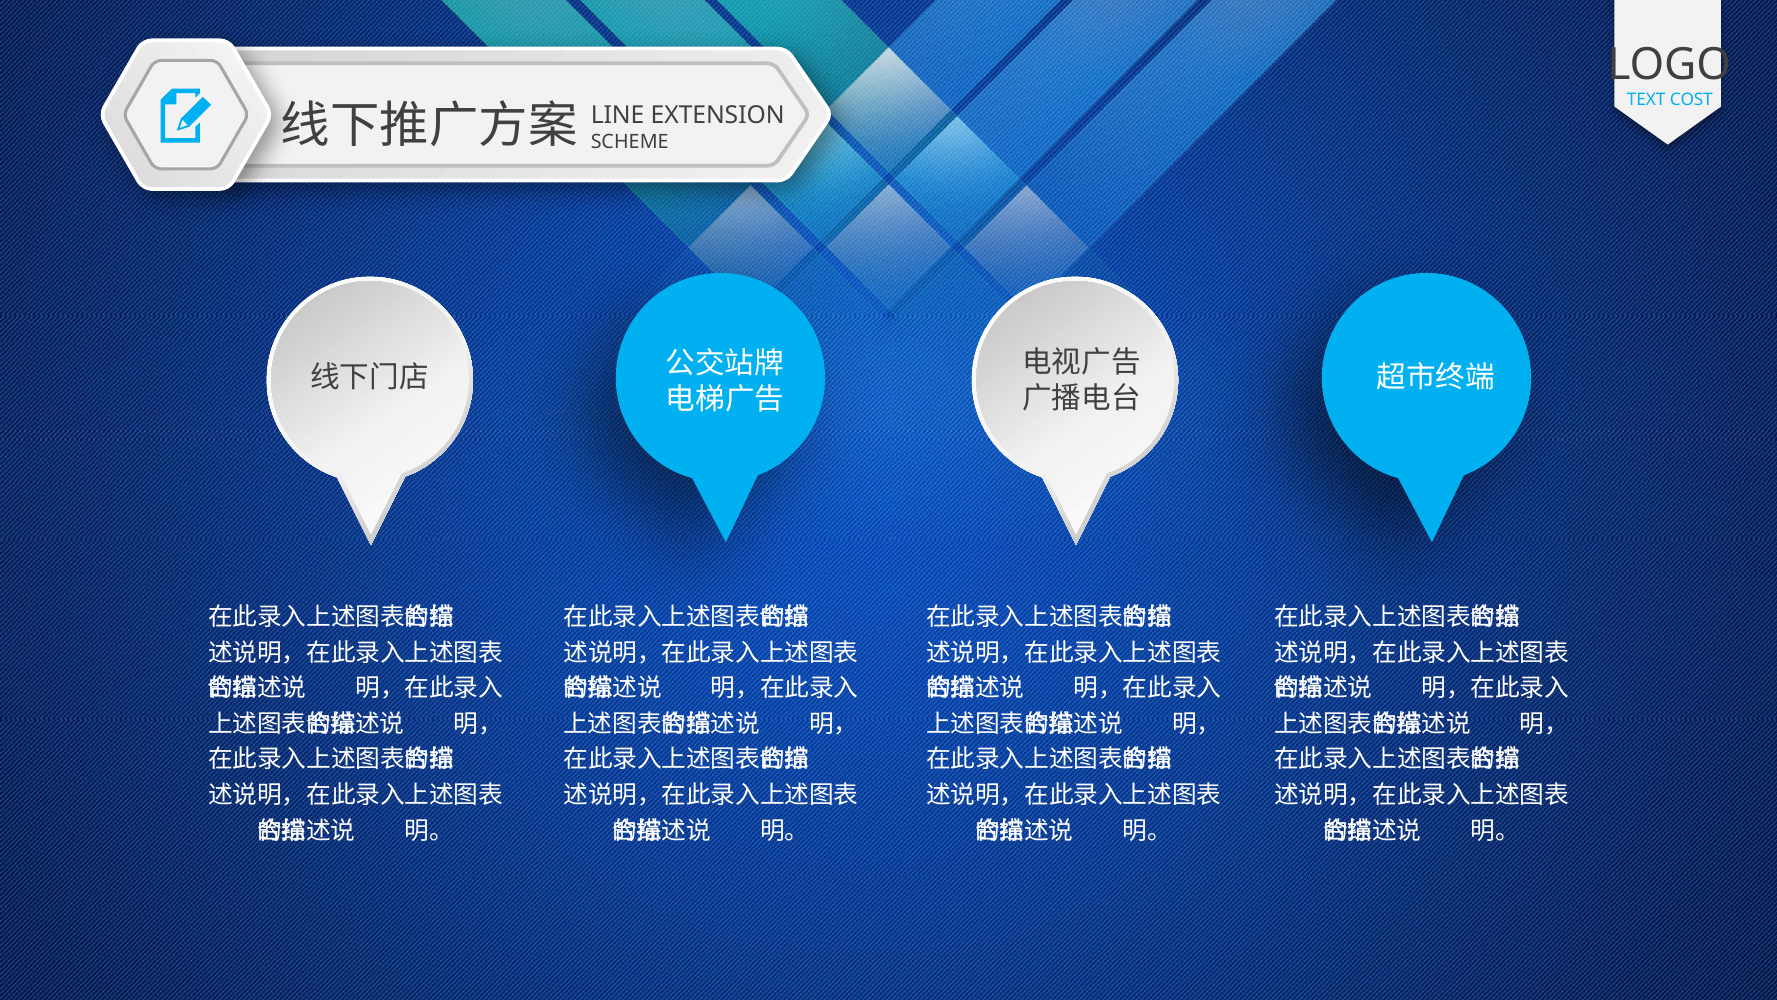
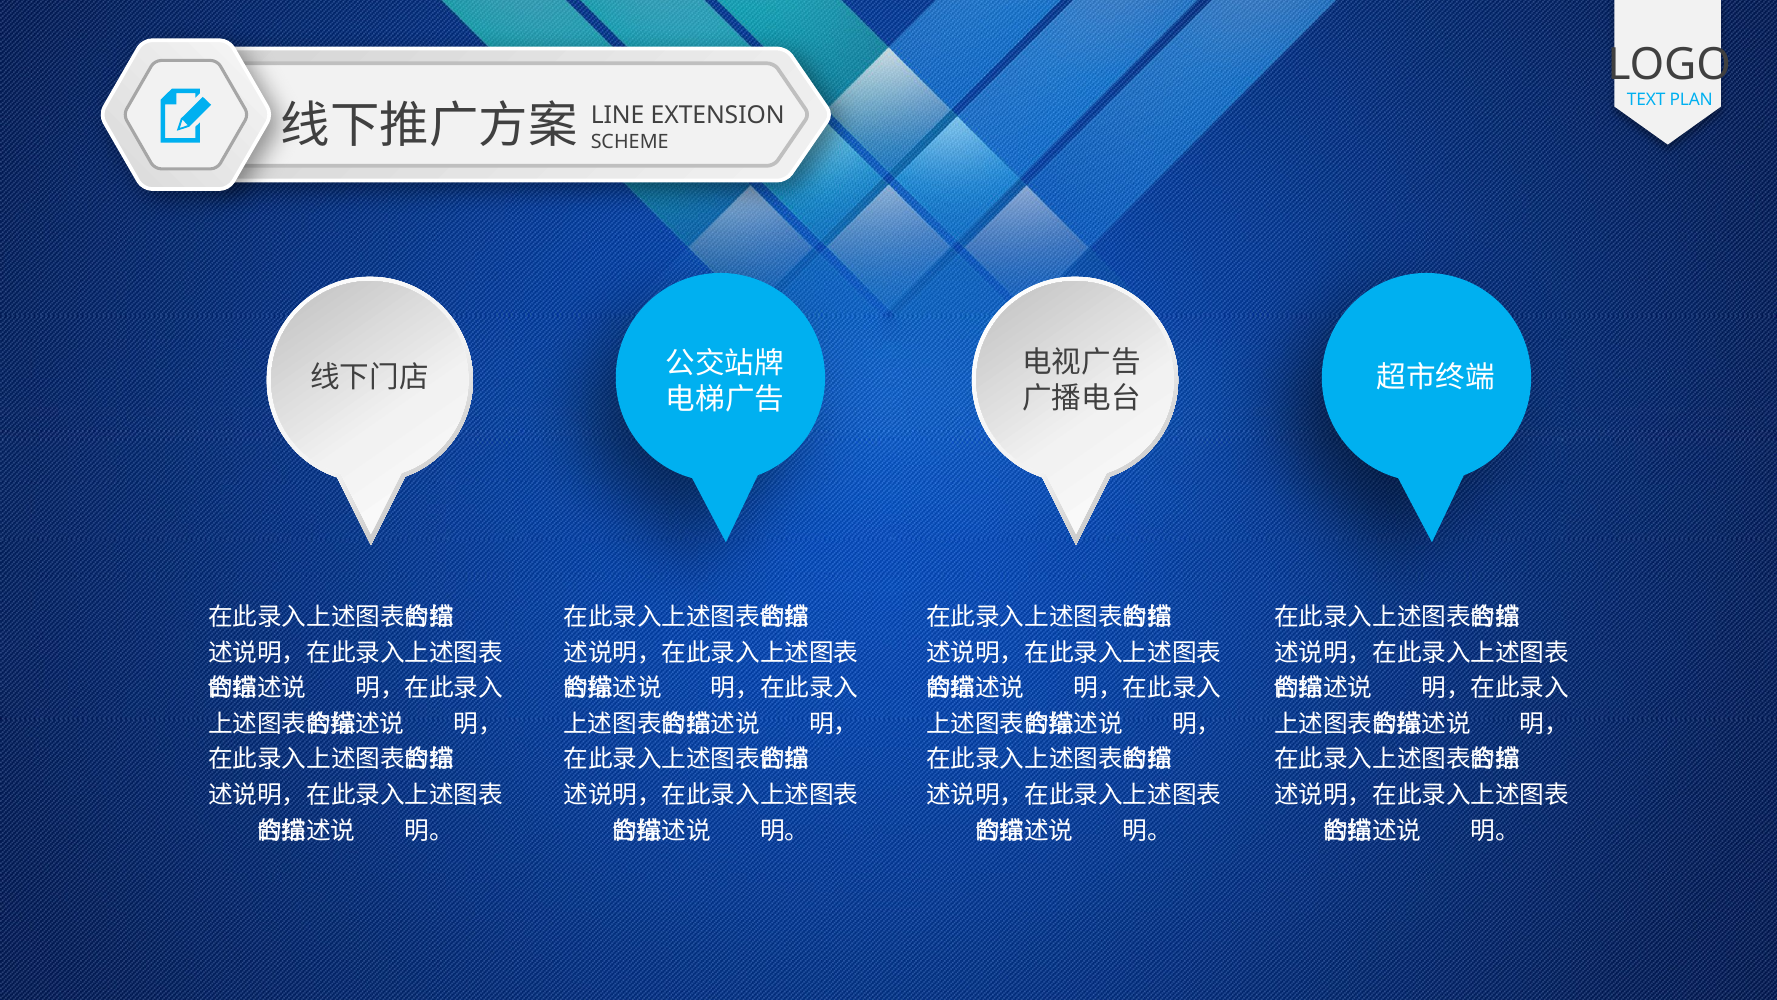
COST: COST -> PLAN
